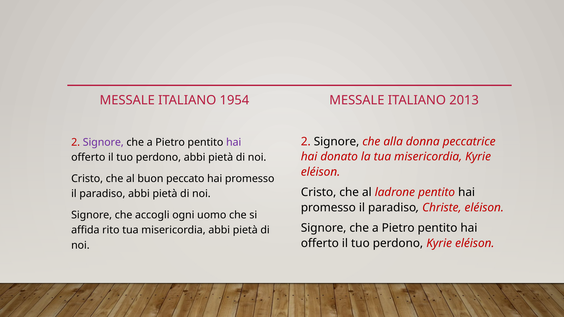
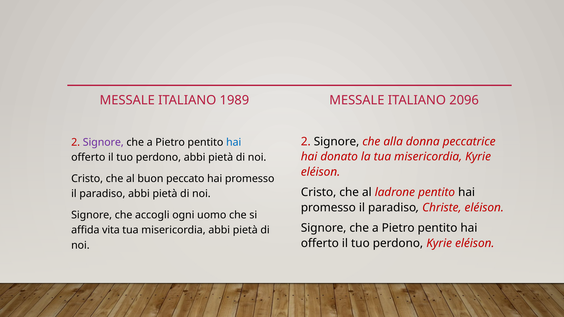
1954: 1954 -> 1989
2013: 2013 -> 2096
hai at (234, 142) colour: purple -> blue
rito: rito -> vita
